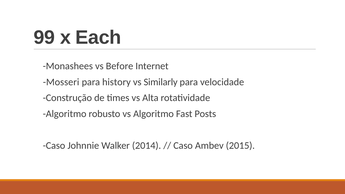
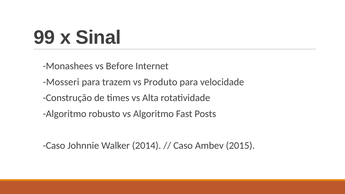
Each: Each -> Sinal
history: history -> trazem
Similarly: Similarly -> Produto
